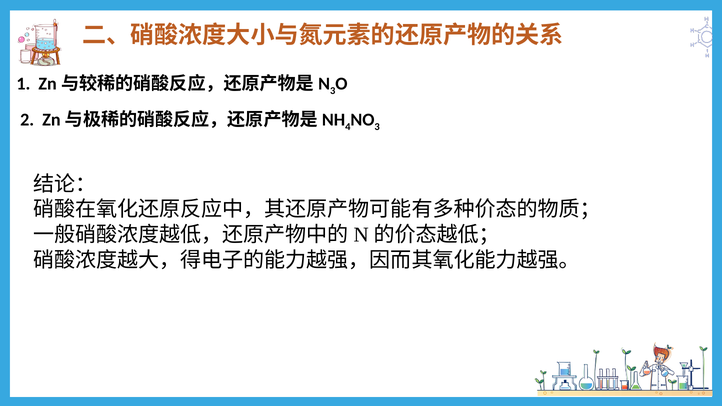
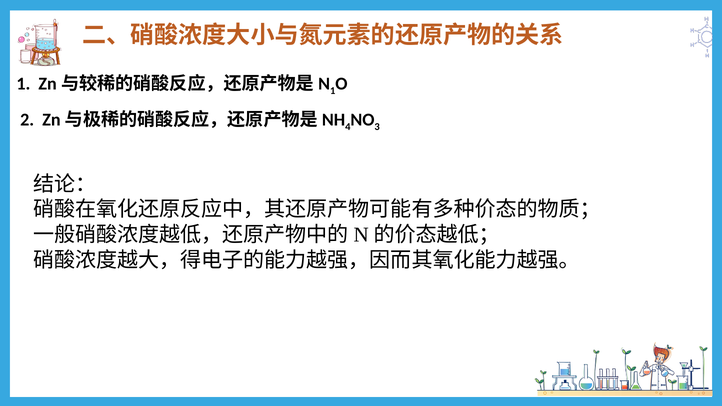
3 at (333, 91): 3 -> 1
